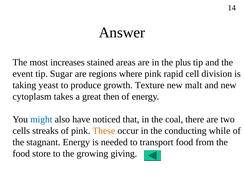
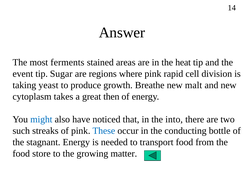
increases: increases -> ferments
plus: plus -> heat
Texture: Texture -> Breathe
coal: coal -> into
cells: cells -> such
These colour: orange -> blue
while: while -> bottle
giving: giving -> matter
